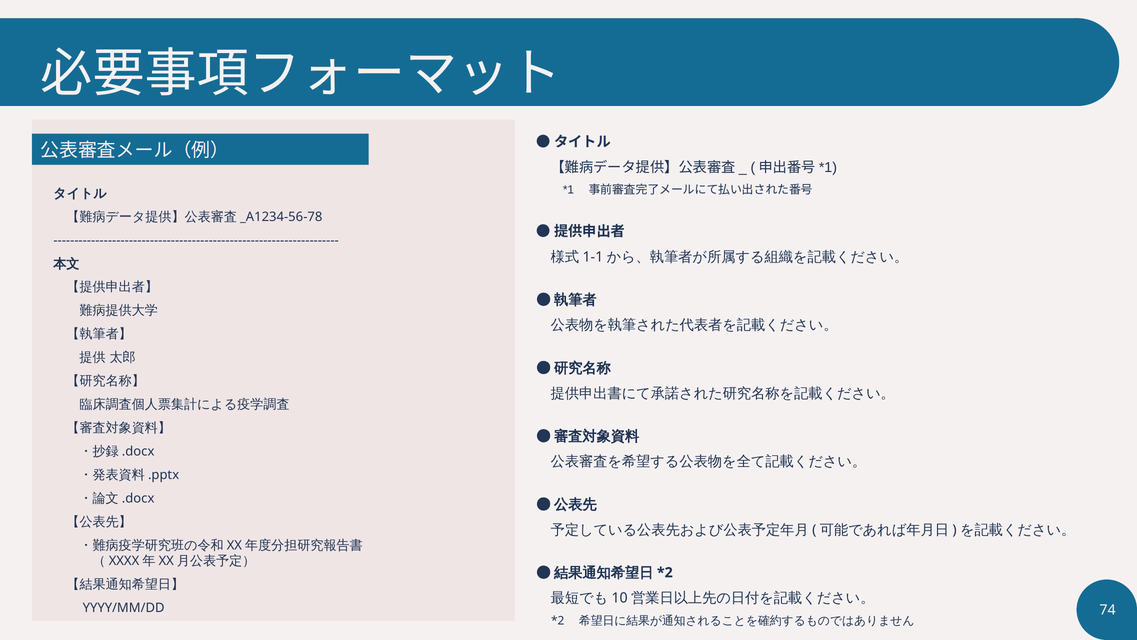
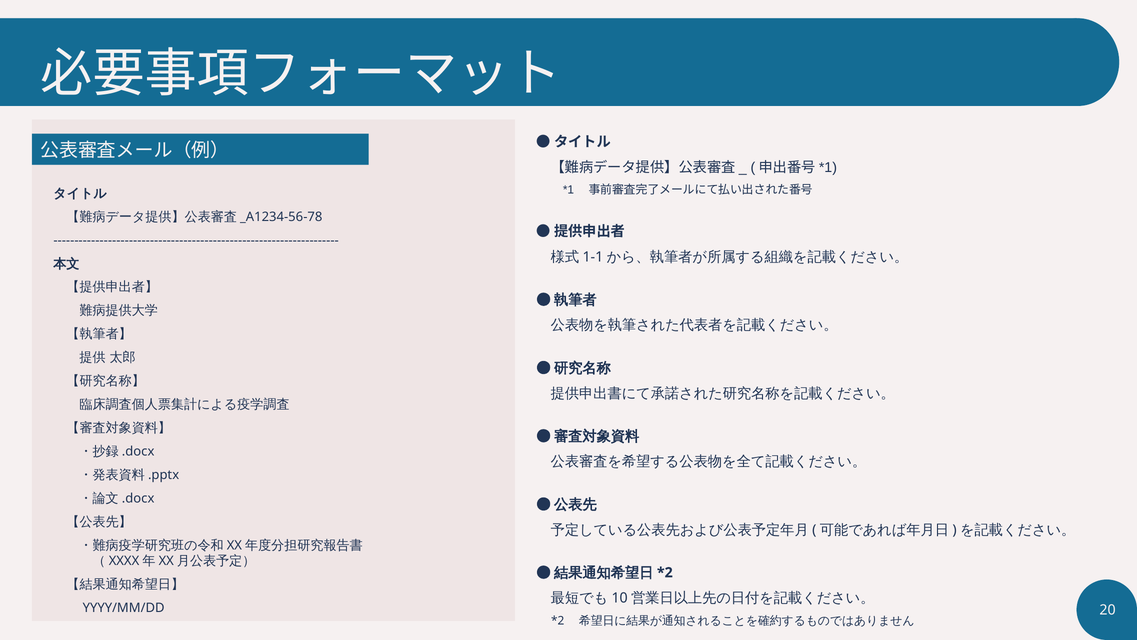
74: 74 -> 20
